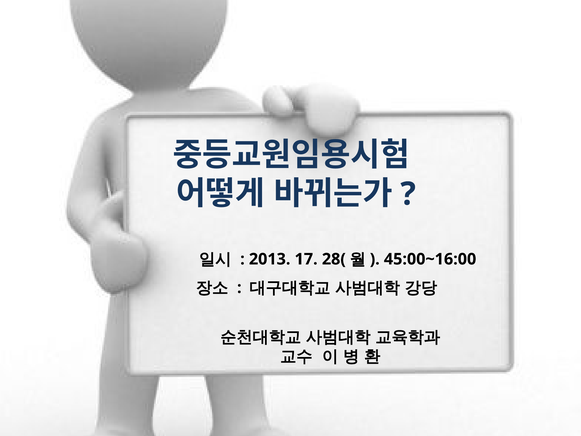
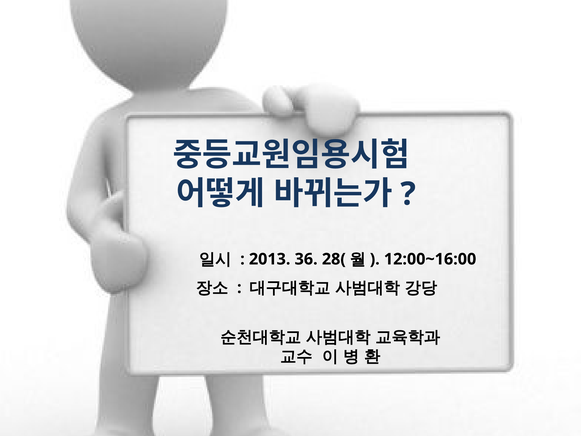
17: 17 -> 36
45:00~16:00: 45:00~16:00 -> 12:00~16:00
